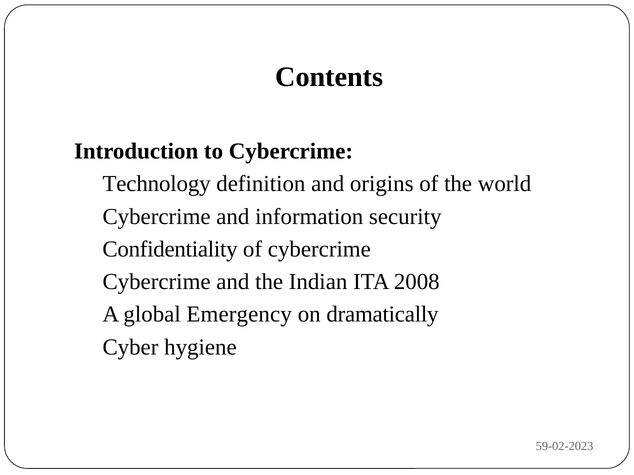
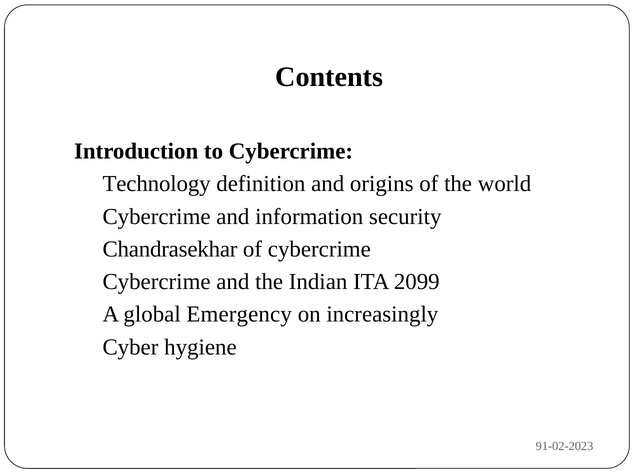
Confidentiality: Confidentiality -> Chandrasekhar
2008: 2008 -> 2099
dramatically: dramatically -> increasingly
59-02-2023: 59-02-2023 -> 91-02-2023
